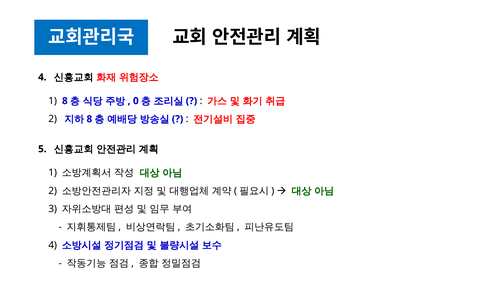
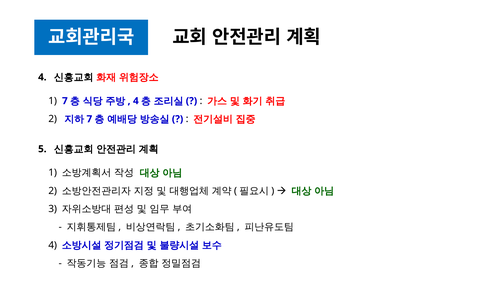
1 8: 8 -> 7
0 at (136, 101): 0 -> 4
8 at (89, 119): 8 -> 7
